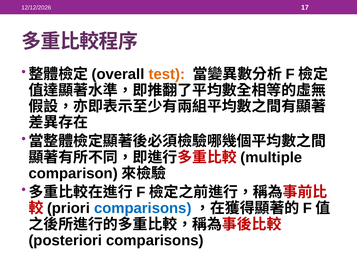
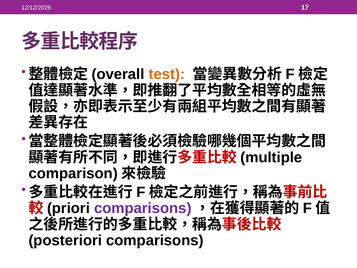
comparisons at (143, 208) colour: blue -> purple
